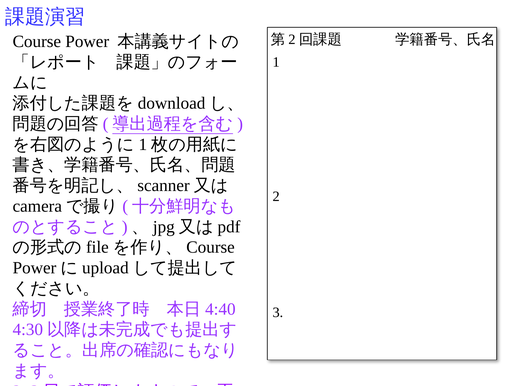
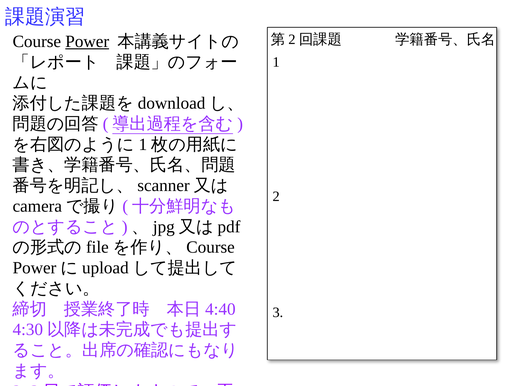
Power underline: none -> present
